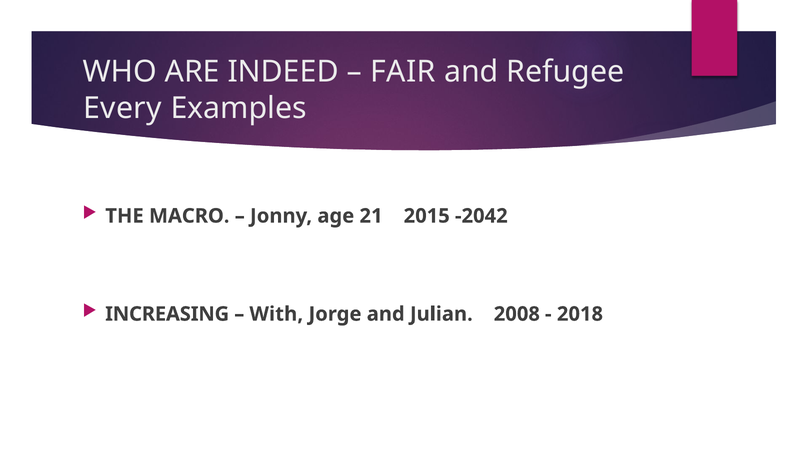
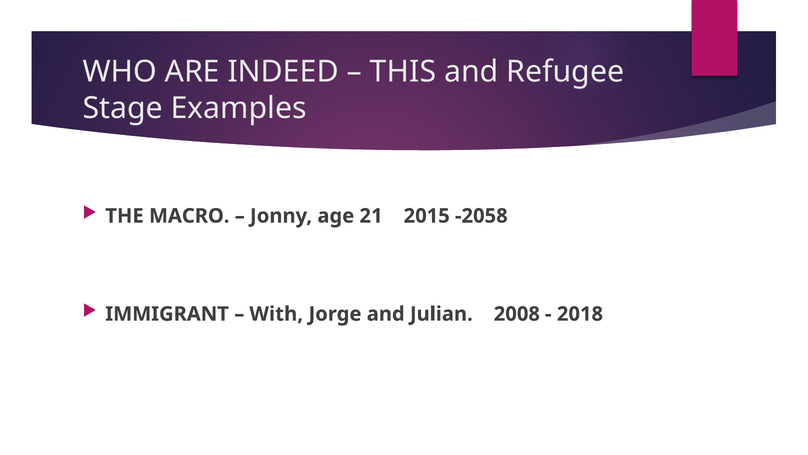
FAIR: FAIR -> THIS
Every: Every -> Stage
-2042: -2042 -> -2058
INCREASING: INCREASING -> IMMIGRANT
